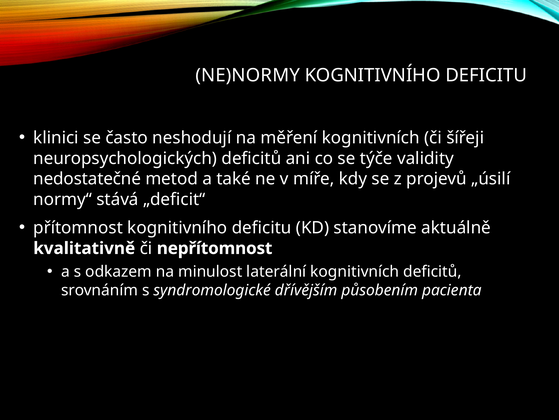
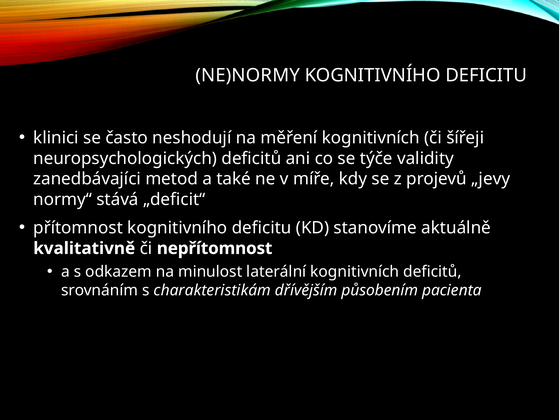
nedostatečné: nedostatečné -> zanedbávajíci
„úsilí: „úsilí -> „jevy
syndromologické: syndromologické -> charakteristikám
